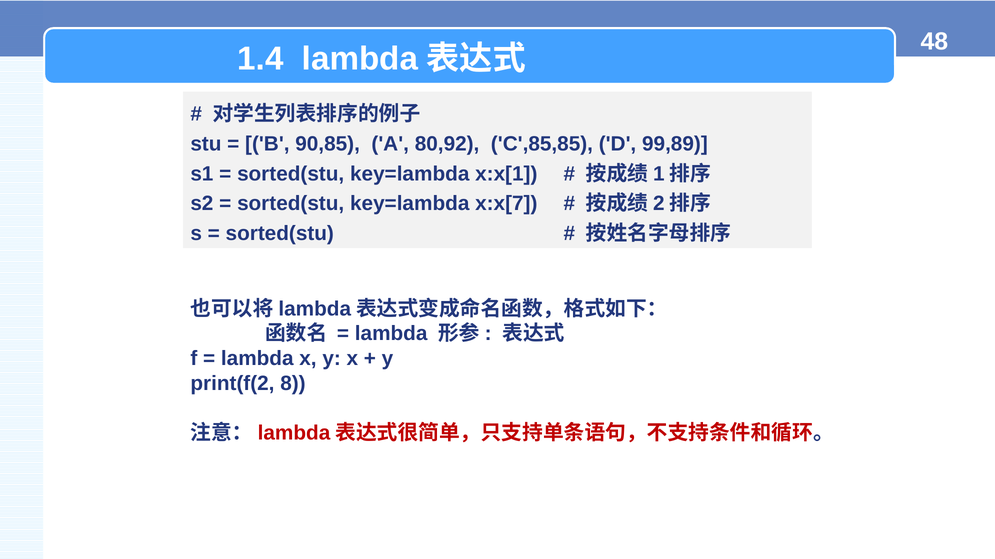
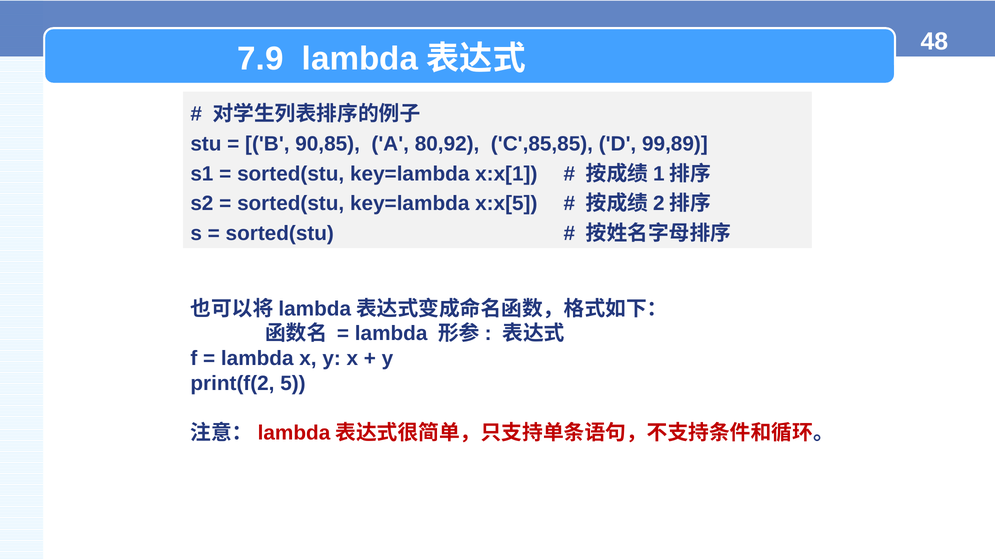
1.4: 1.4 -> 7.9
x:x[7: x:x[7 -> x:x[5
8: 8 -> 5
